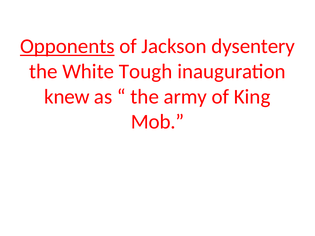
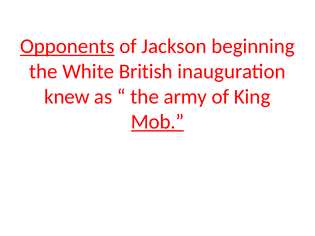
dysentery: dysentery -> beginning
Tough: Tough -> British
Mob underline: none -> present
